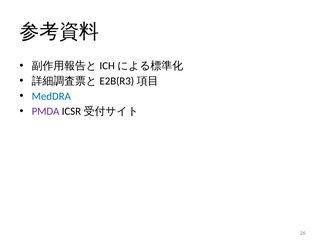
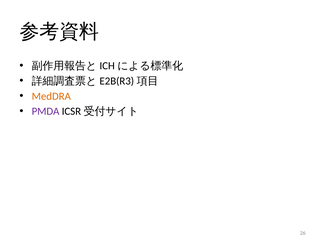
MedDRA colour: blue -> orange
